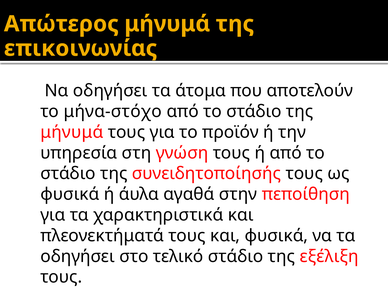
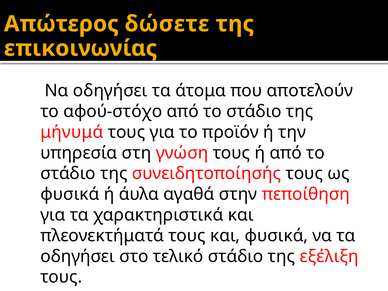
Απώτερος μήνυμά: μήνυμά -> δώσετε
μήνα-στόχο: μήνα-στόχο -> αφού-στόχο
